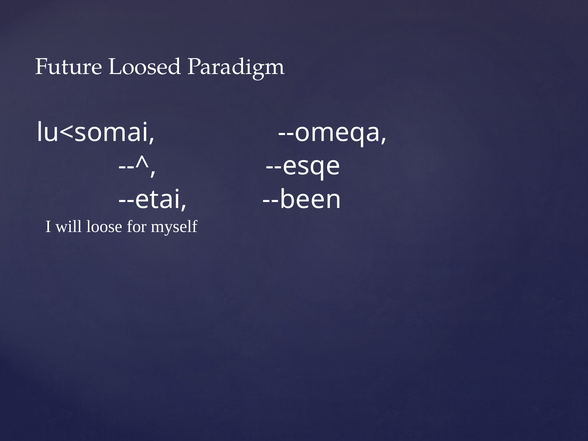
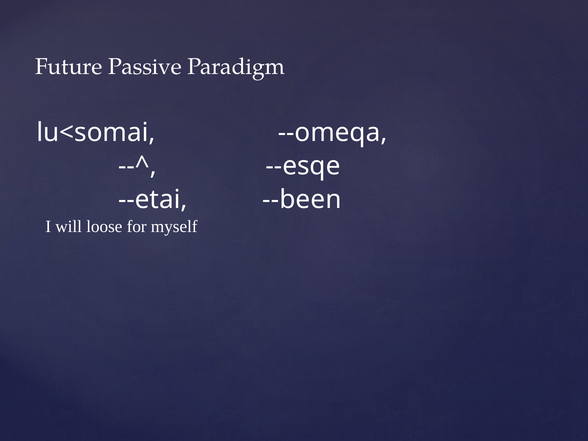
Loosed: Loosed -> Passive
